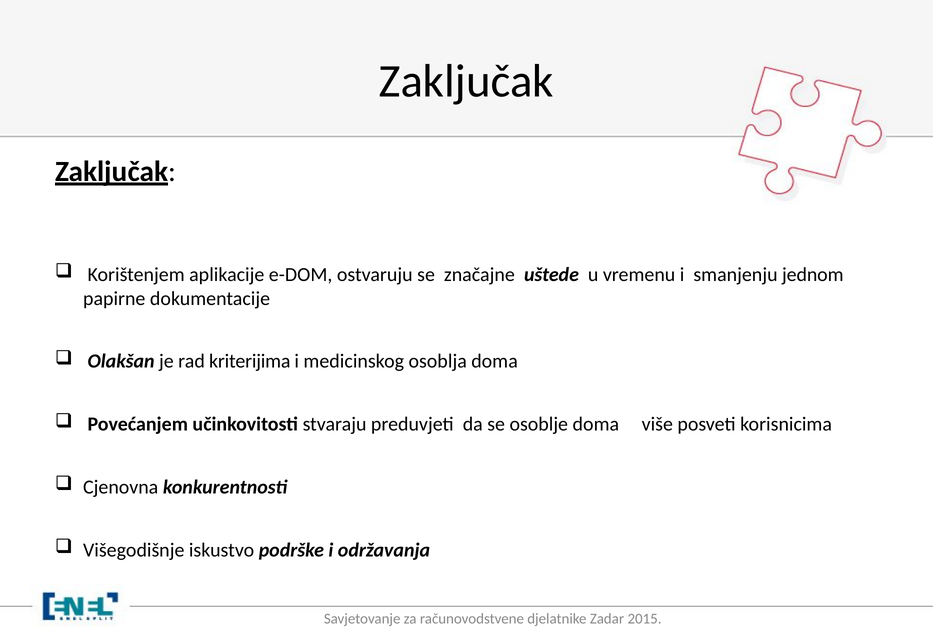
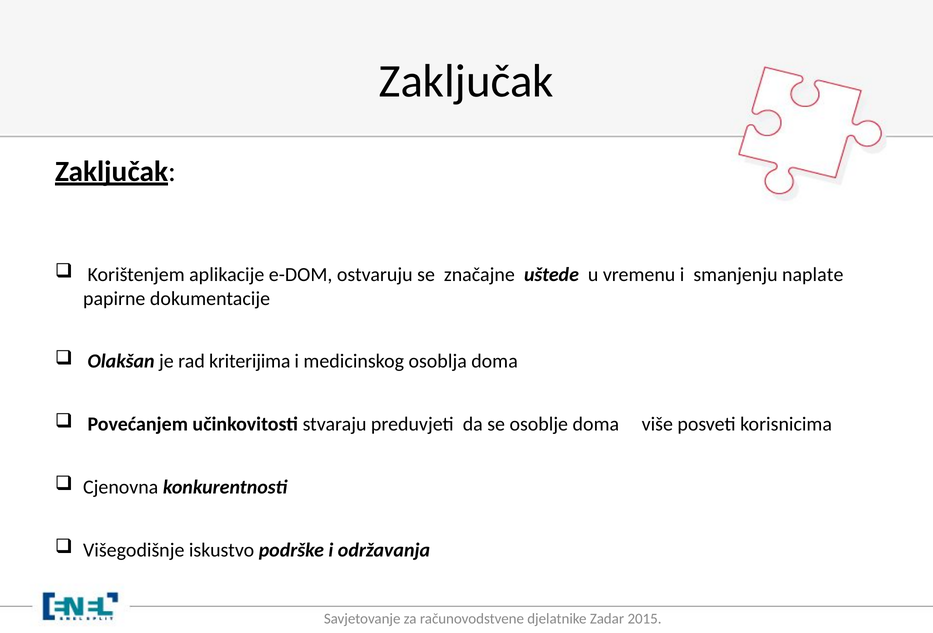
jednom: jednom -> naplate
